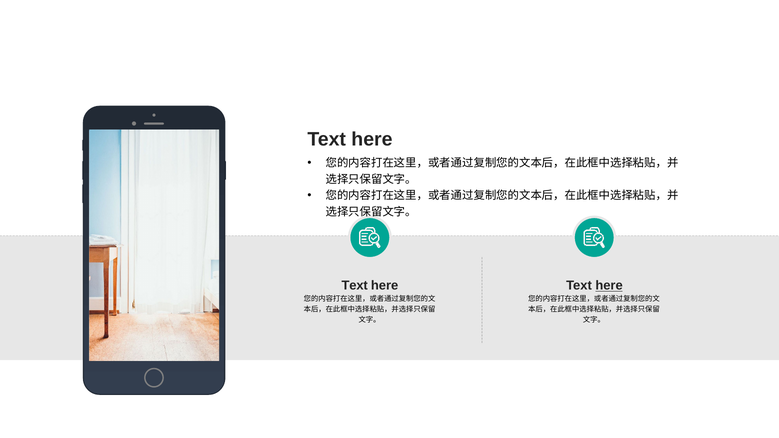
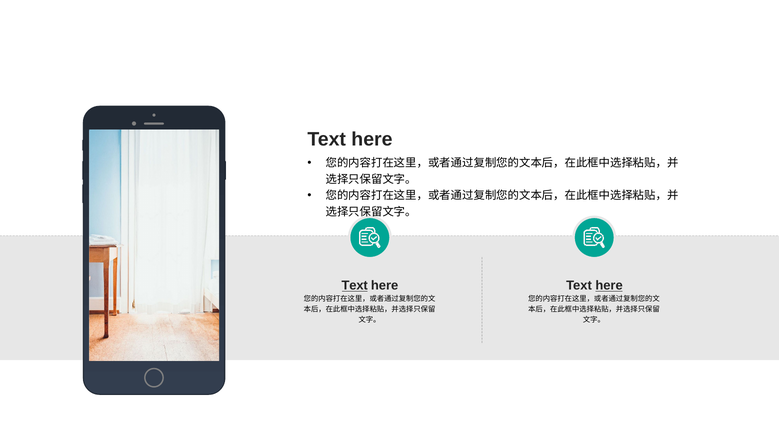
Text at (355, 286) underline: none -> present
